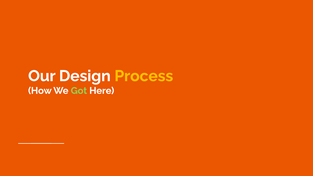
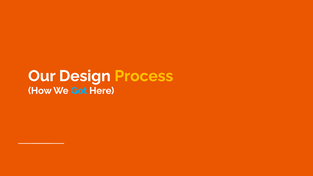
Got colour: light green -> light blue
